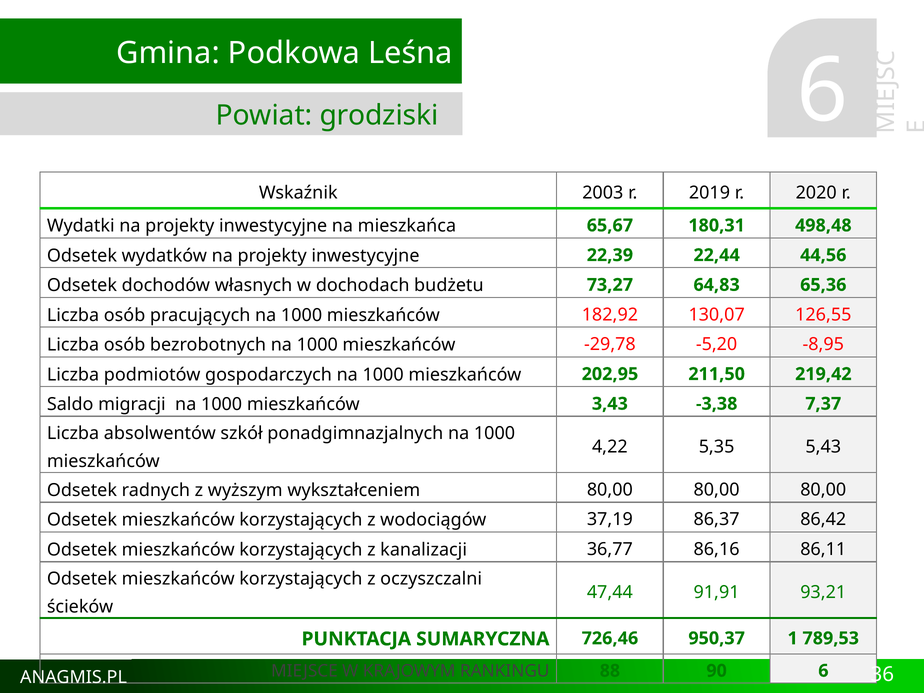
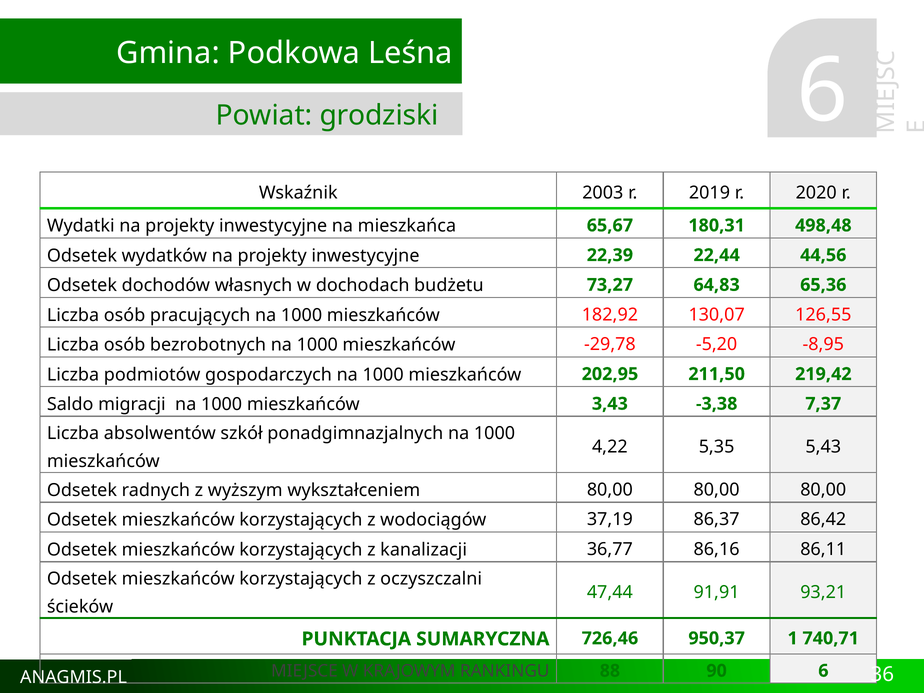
789,53: 789,53 -> 740,71
